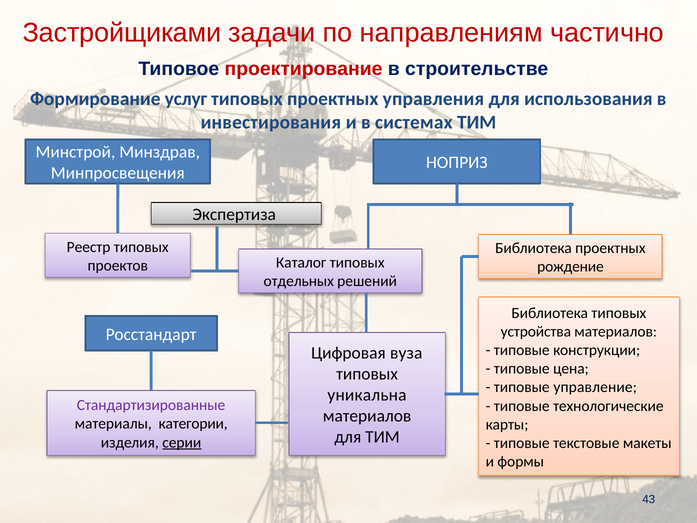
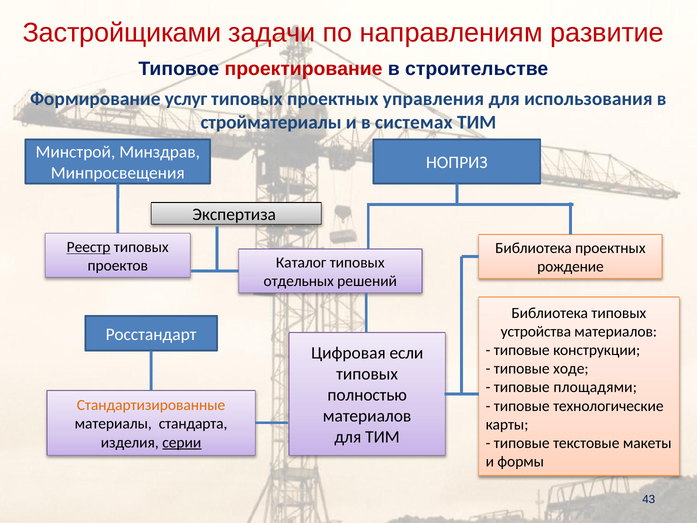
частично: частично -> развитие
инвестирования: инвестирования -> стройматериалы
Реестр underline: none -> present
вуза: вуза -> если
цена: цена -> ходе
управление: управление -> площадями
уникальна: уникальна -> полностью
Стандартизированные colour: purple -> orange
категории: категории -> стандарта
